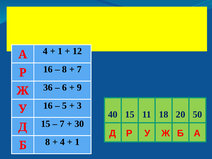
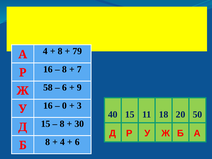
1 at (60, 51): 1 -> 8
12: 12 -> 79
36: 36 -> 58
5: 5 -> 0
7 at (62, 124): 7 -> 8
1 at (77, 142): 1 -> 6
